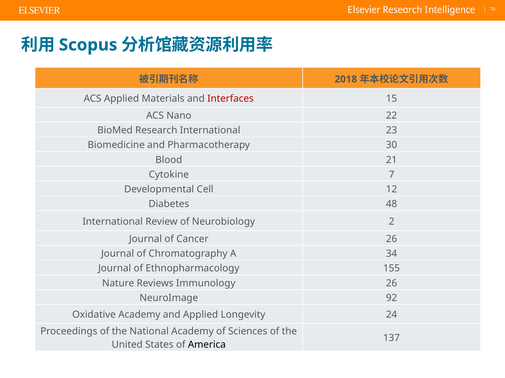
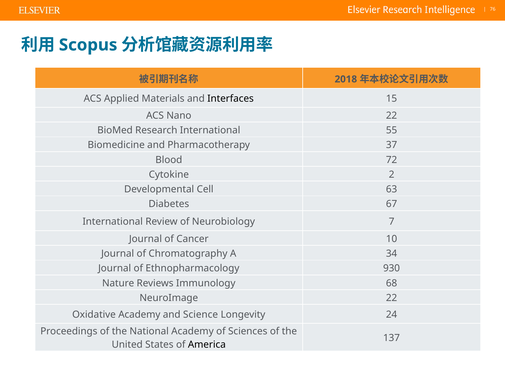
Interfaces colour: red -> black
23: 23 -> 55
30: 30 -> 37
21: 21 -> 72
7: 7 -> 2
12: 12 -> 63
48: 48 -> 67
2: 2 -> 7
Cancer 26: 26 -> 10
155: 155 -> 930
Immunology 26: 26 -> 68
NeuroImage 92: 92 -> 22
and Applied: Applied -> Science
